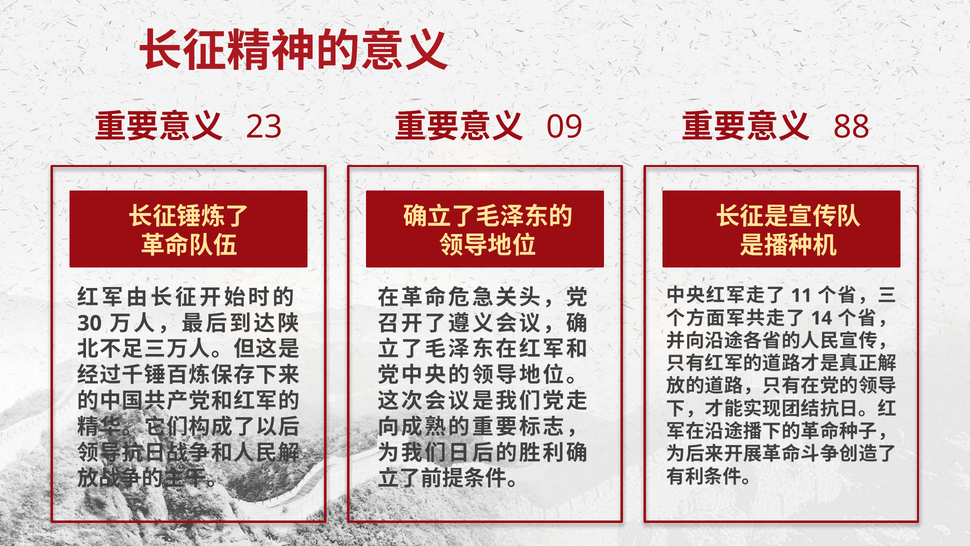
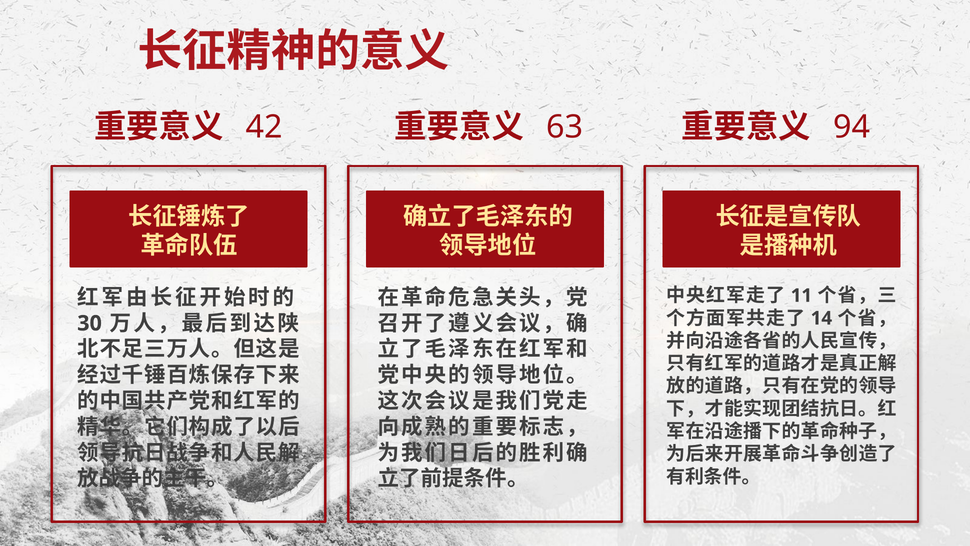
23: 23 -> 42
09: 09 -> 63
88: 88 -> 94
